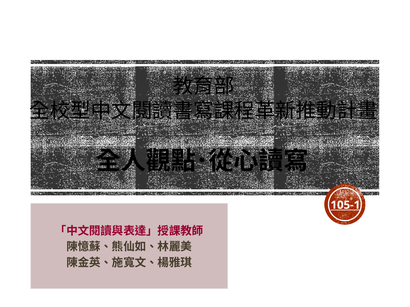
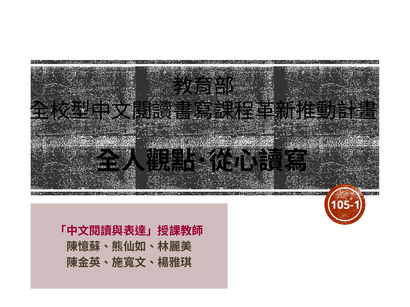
105-1 underline: present -> none
